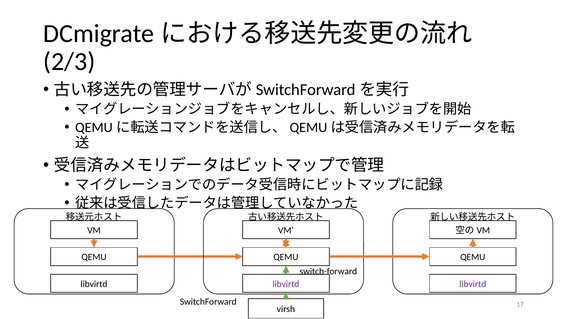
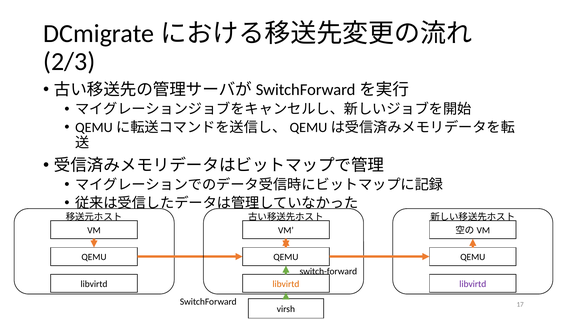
libvirtd at (286, 284) colour: purple -> orange
